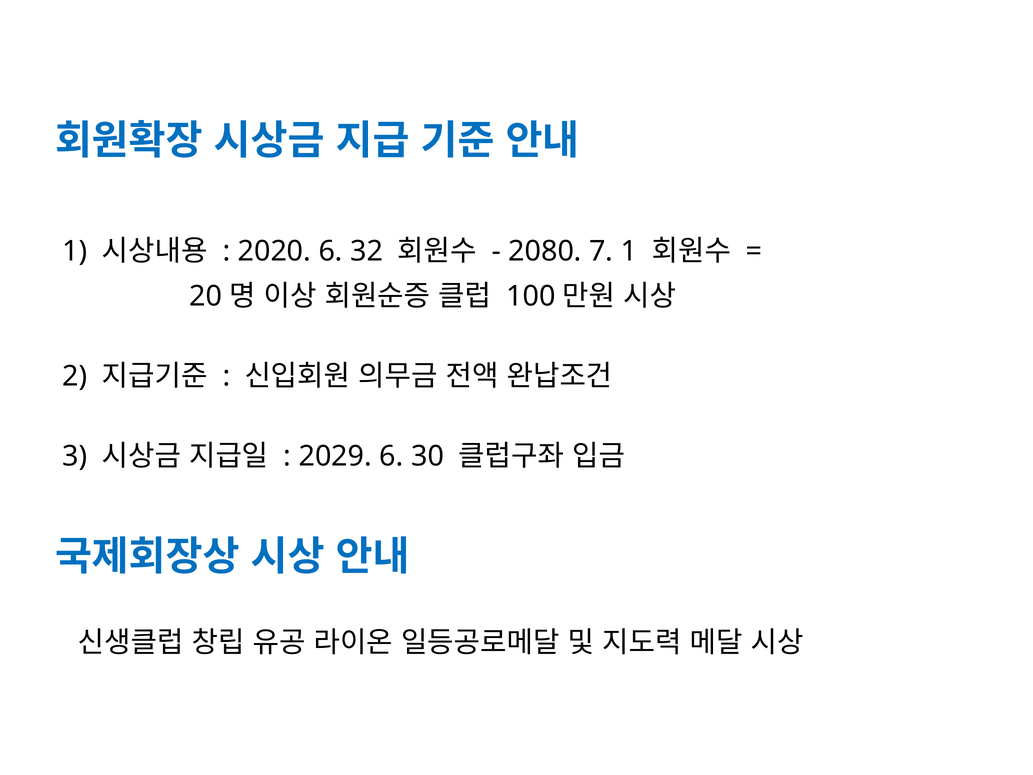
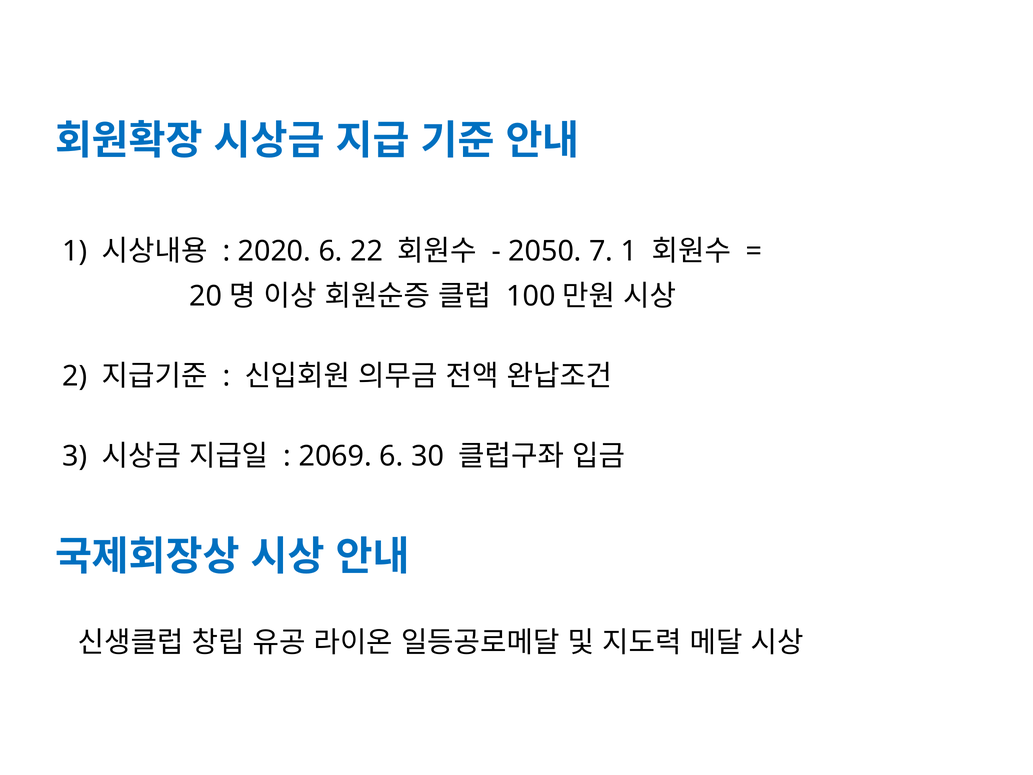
32: 32 -> 22
2080: 2080 -> 2050
2029: 2029 -> 2069
